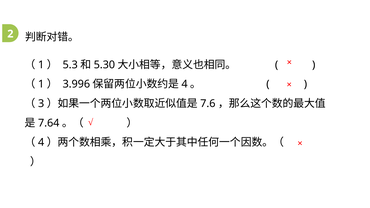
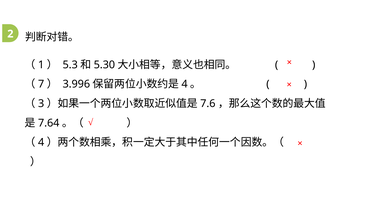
1 at (41, 84): 1 -> 7
